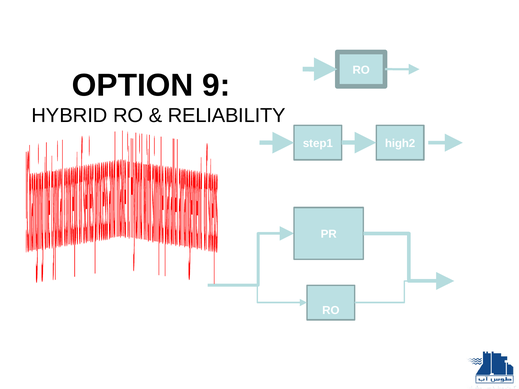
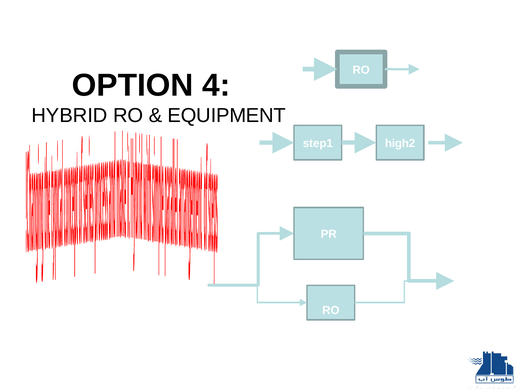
9: 9 -> 4
RELIABILITY: RELIABILITY -> EQUIPMENT
